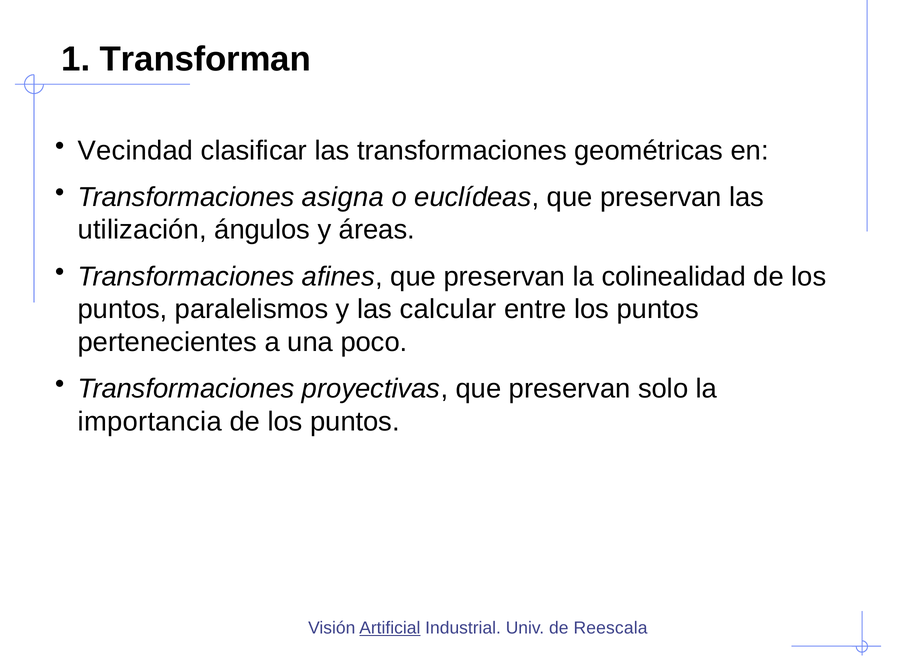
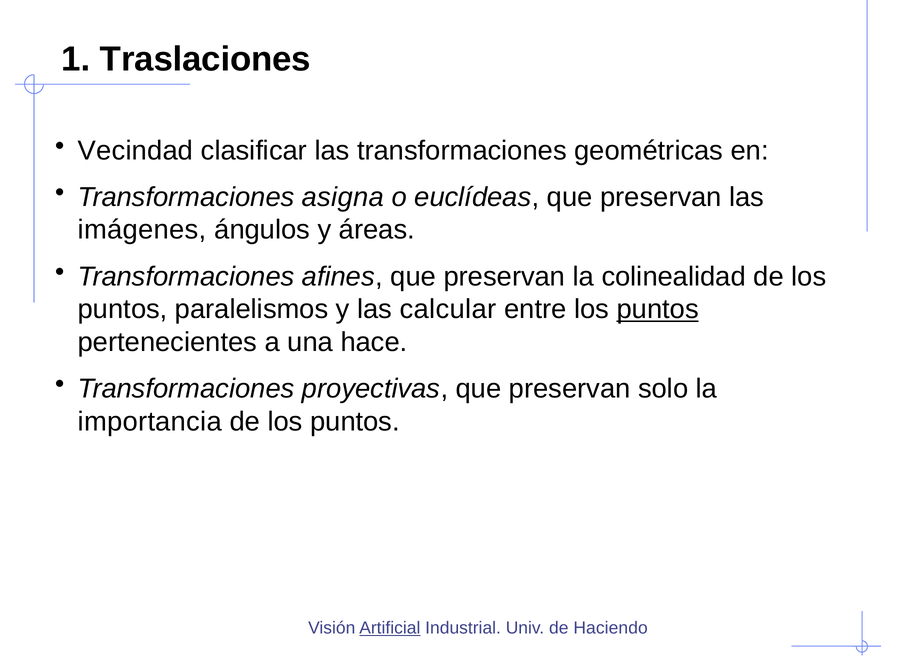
Transforman: Transforman -> Traslaciones
utilización: utilización -> imágenes
puntos at (658, 310) underline: none -> present
poco: poco -> hace
Reescala: Reescala -> Haciendo
